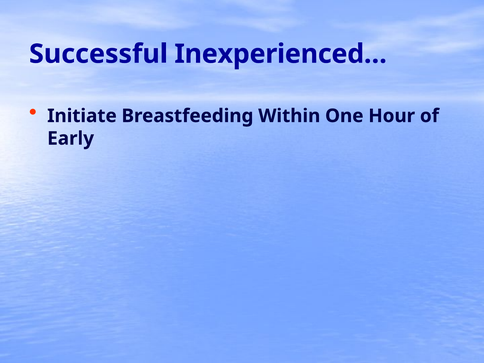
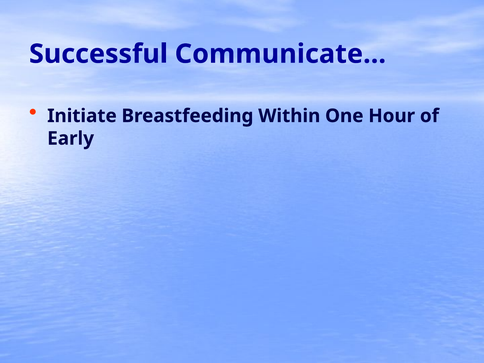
Inexperienced…: Inexperienced… -> Communicate…
